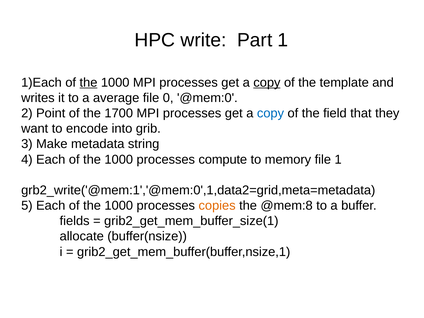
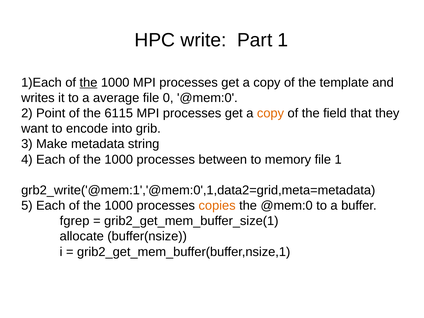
copy at (267, 83) underline: present -> none
1700: 1700 -> 6115
copy at (270, 113) colour: blue -> orange
compute: compute -> between
the @mem:8: @mem:8 -> @mem:0
fields: fields -> fgrep
